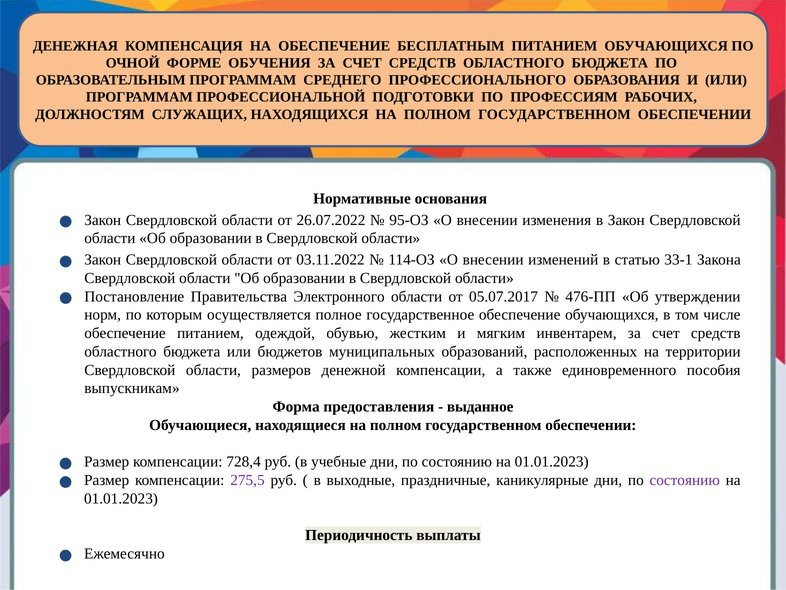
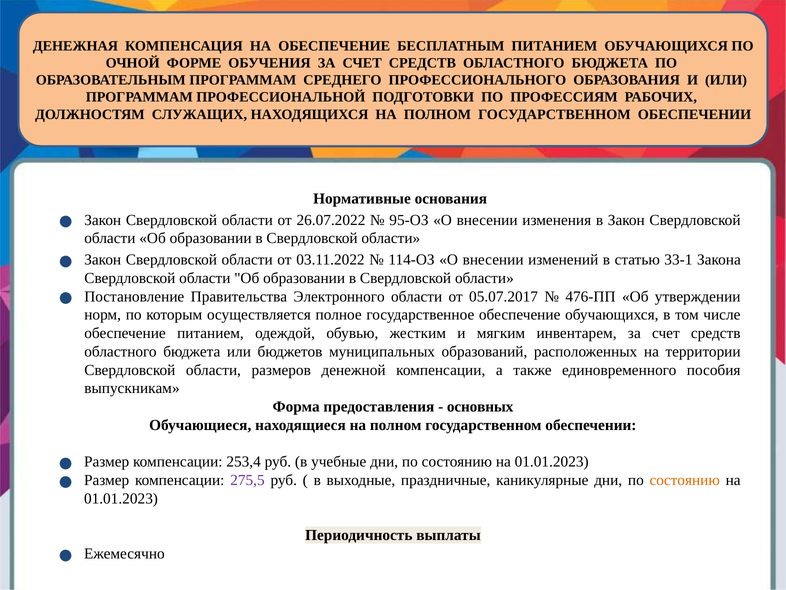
выданное: выданное -> основных
728,4: 728,4 -> 253,4
состоянию at (685, 480) colour: purple -> orange
